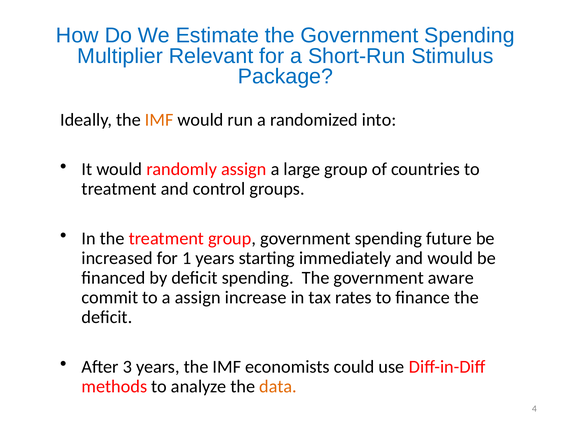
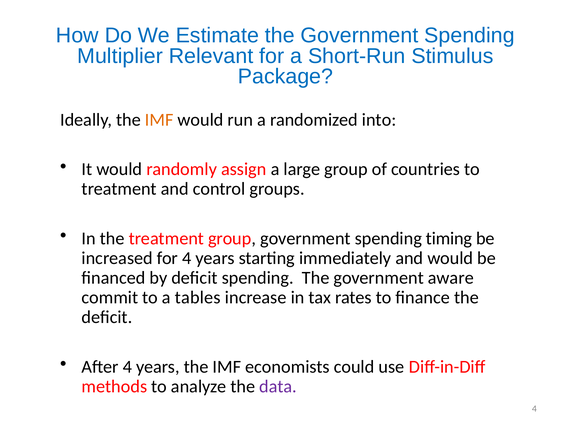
future: future -> timing
for 1: 1 -> 4
a assign: assign -> tables
After 3: 3 -> 4
data colour: orange -> purple
